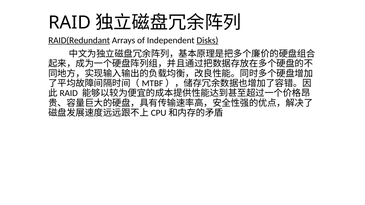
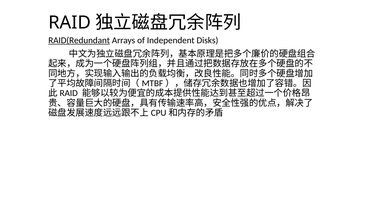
Disks underline: present -> none
